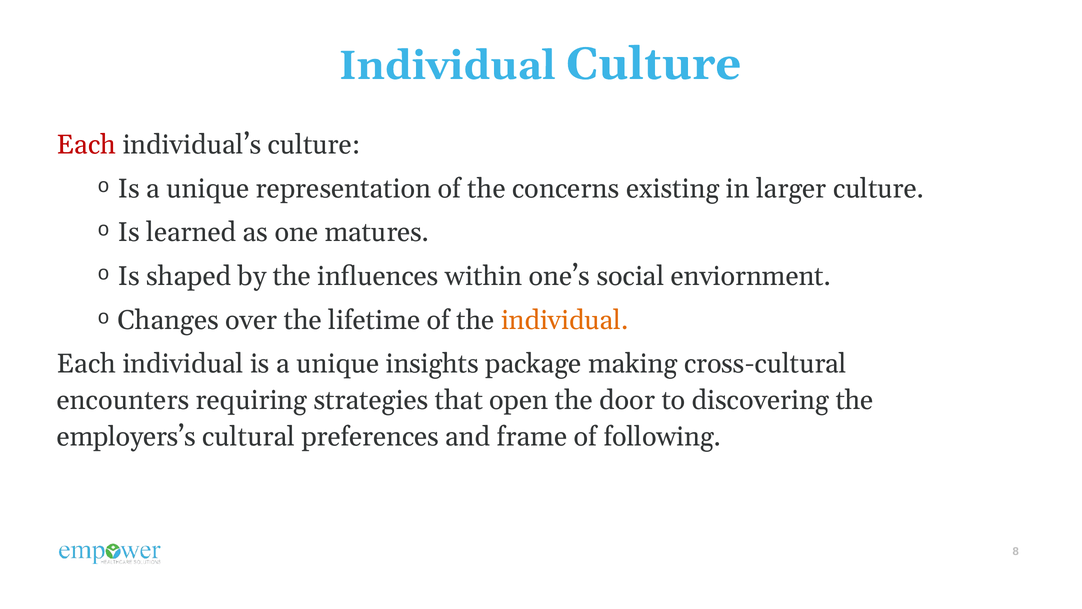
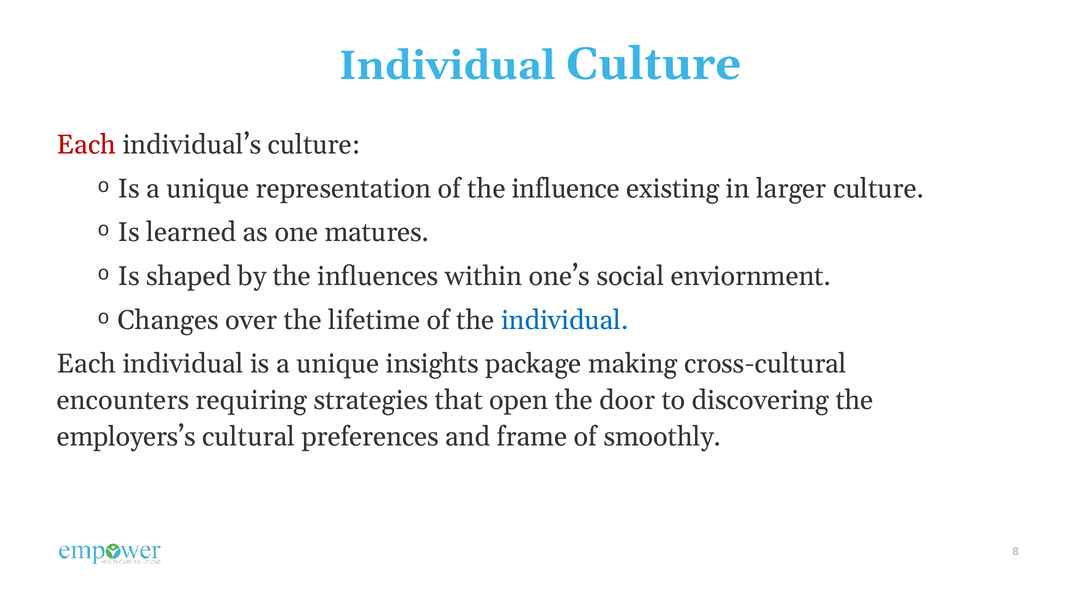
concerns: concerns -> influence
individual at (565, 320) colour: orange -> blue
following: following -> smoothly
